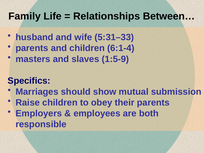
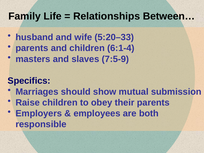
5:31–33: 5:31–33 -> 5:20–33
1:5-9: 1:5-9 -> 7:5-9
